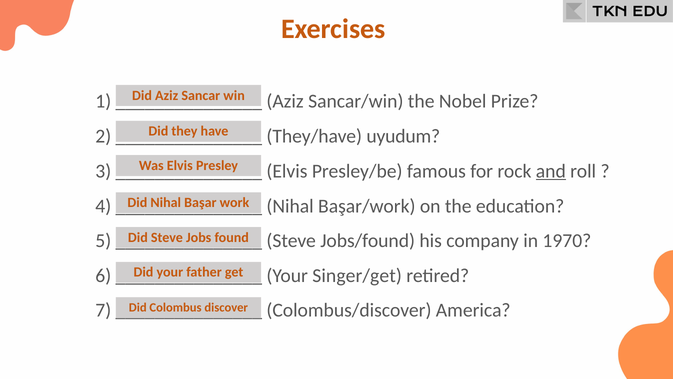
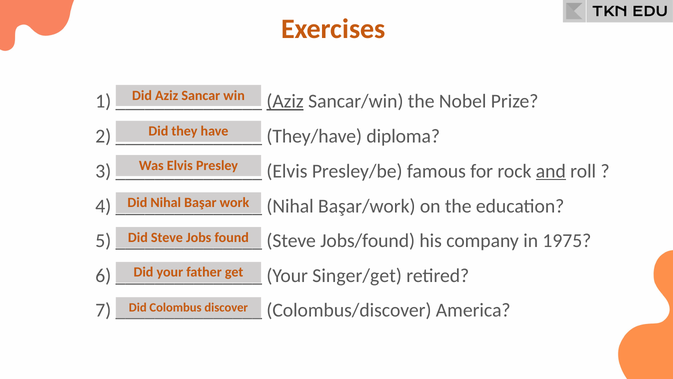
Aziz at (285, 101) underline: none -> present
uyudum: uyudum -> diploma
1970: 1970 -> 1975
